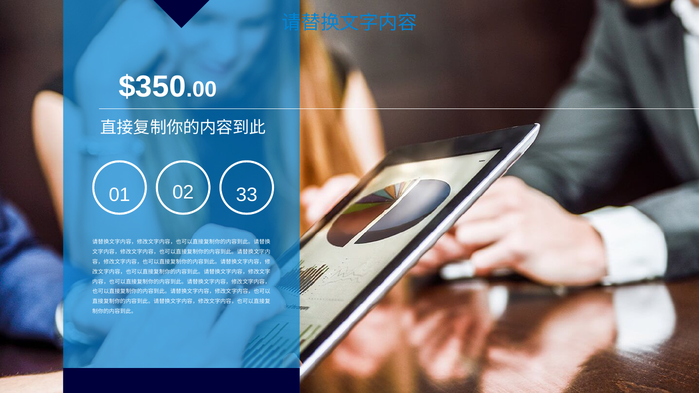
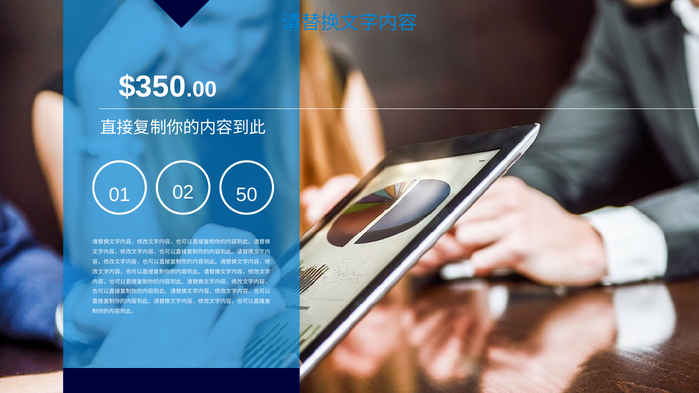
33: 33 -> 50
